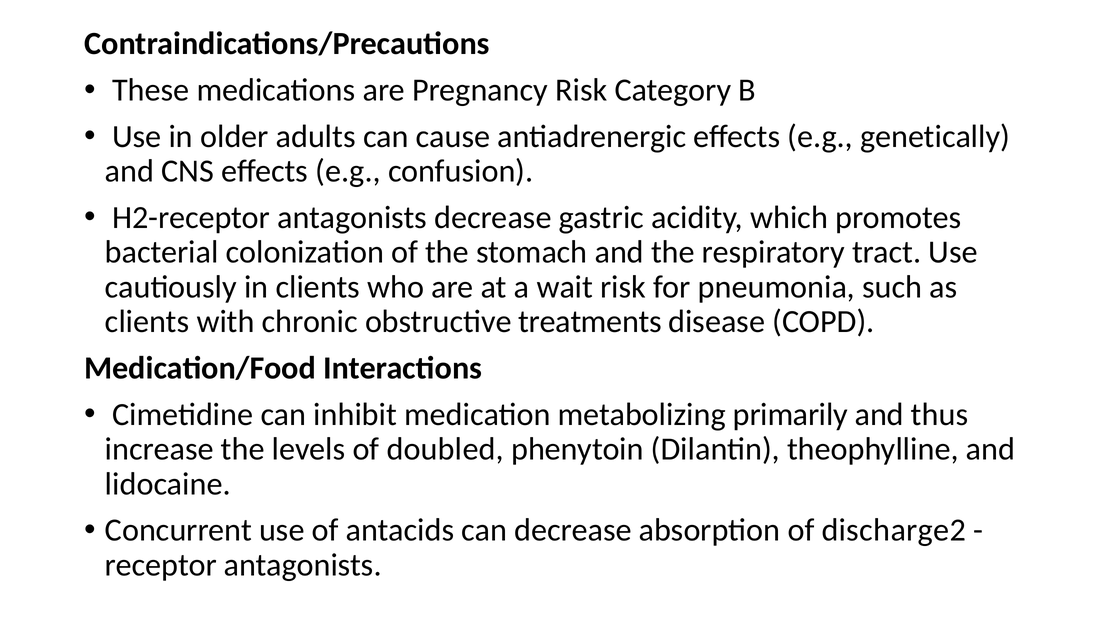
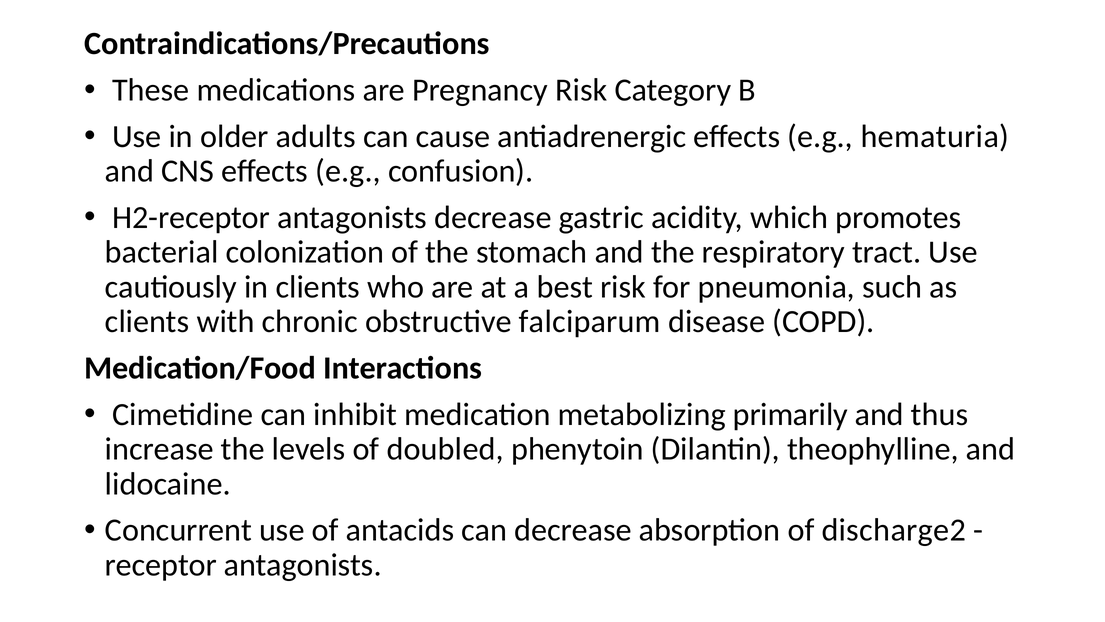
genetically: genetically -> hematuria
wait: wait -> best
treatments: treatments -> falciparum
